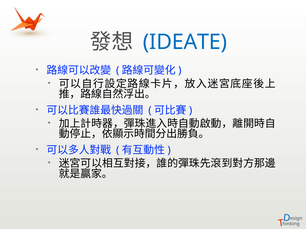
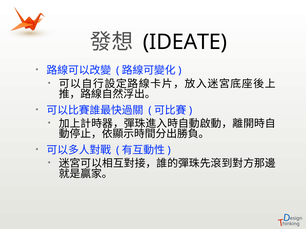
IDEATE colour: blue -> black
